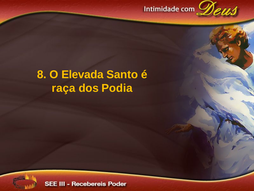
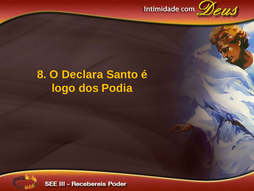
Elevada: Elevada -> Declara
raça: raça -> logo
